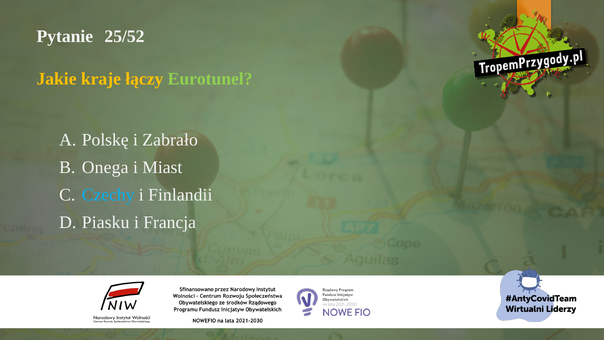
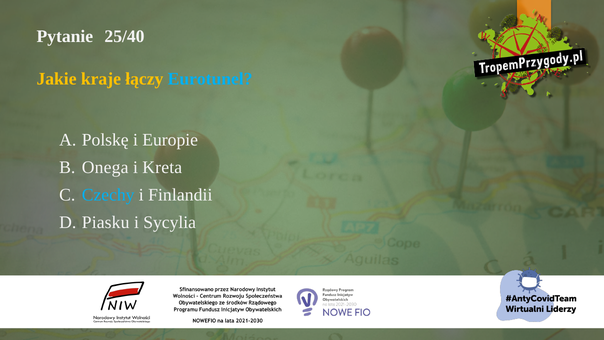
25/52: 25/52 -> 25/40
Eurotunel colour: light green -> light blue
Zabrało: Zabrało -> Europie
Miast: Miast -> Kreta
Francja: Francja -> Sycylia
